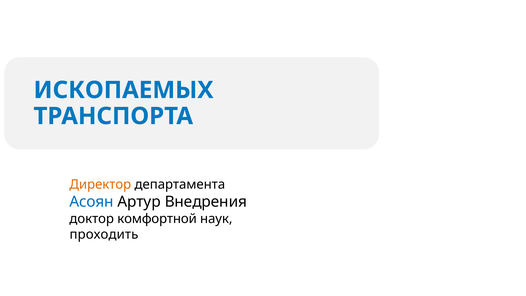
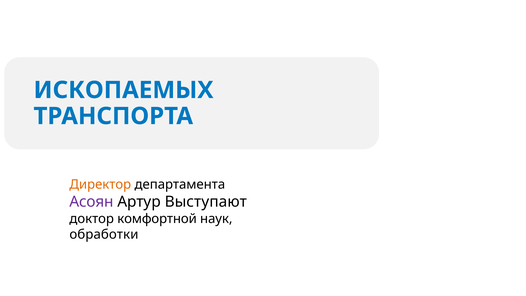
Асоян colour: blue -> purple
Внедрения: Внедрения -> Выступают
проходить: проходить -> обработки
